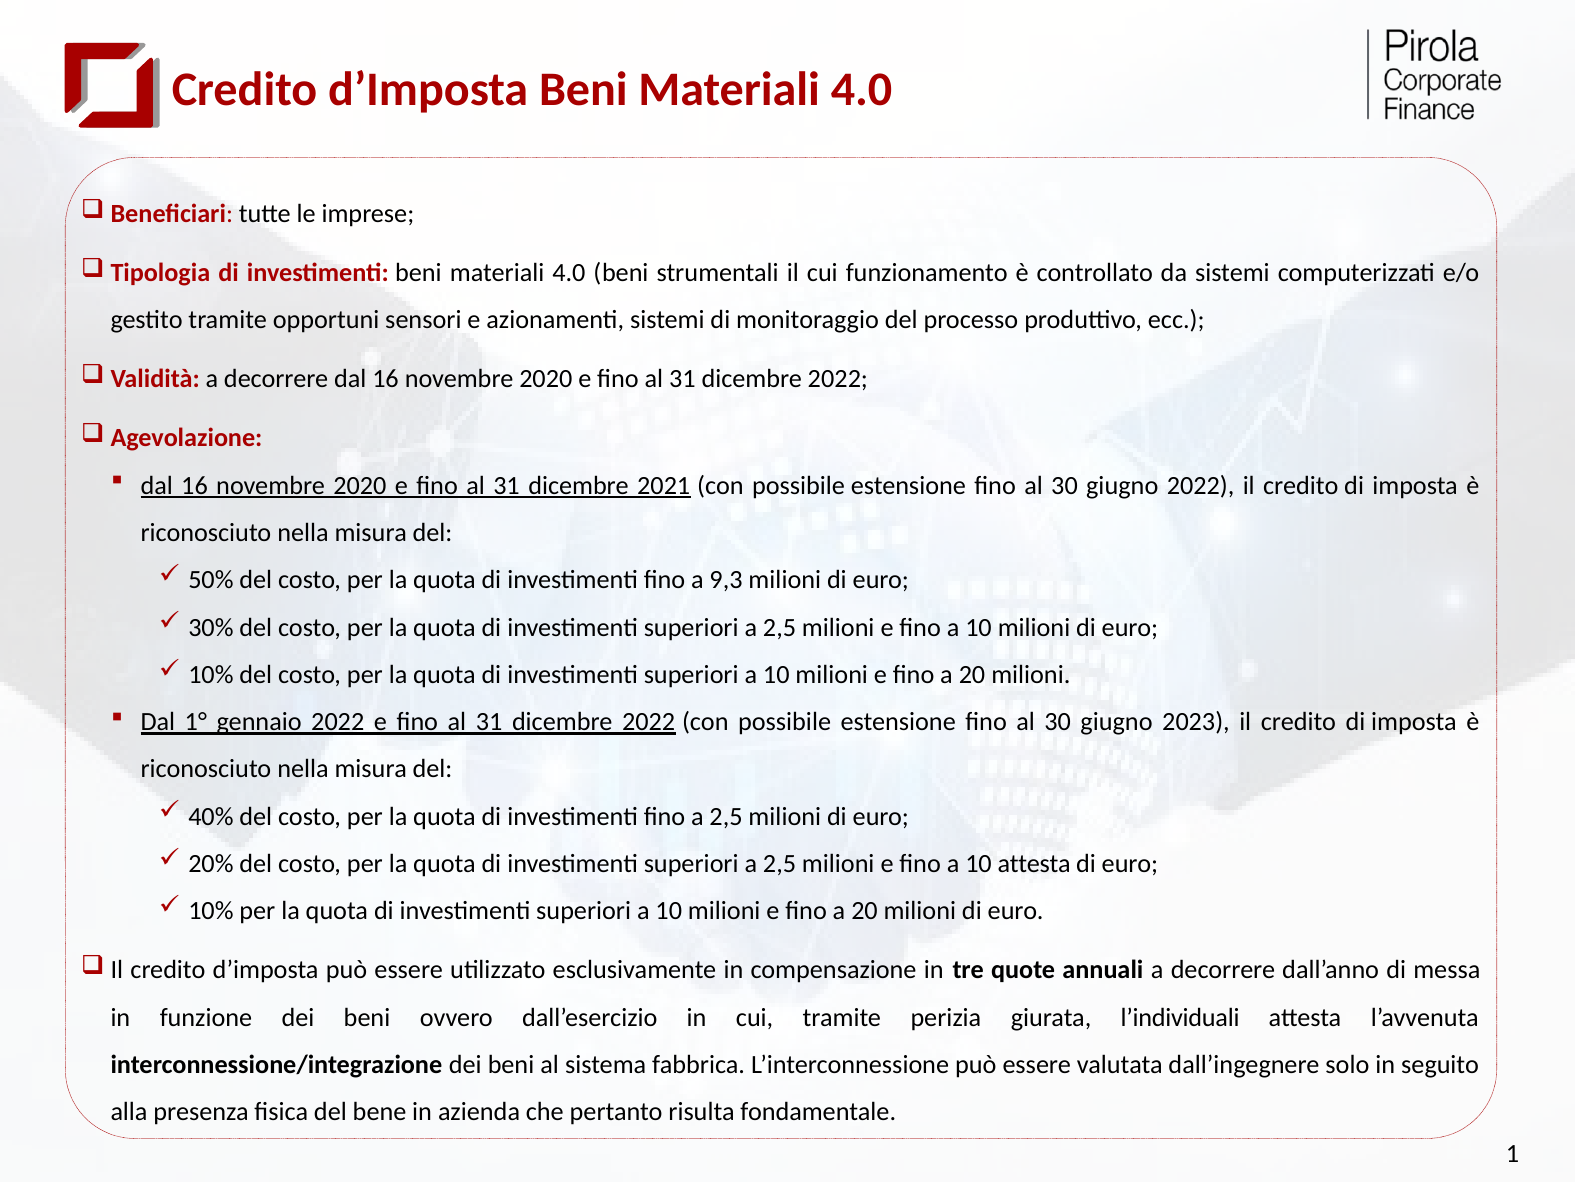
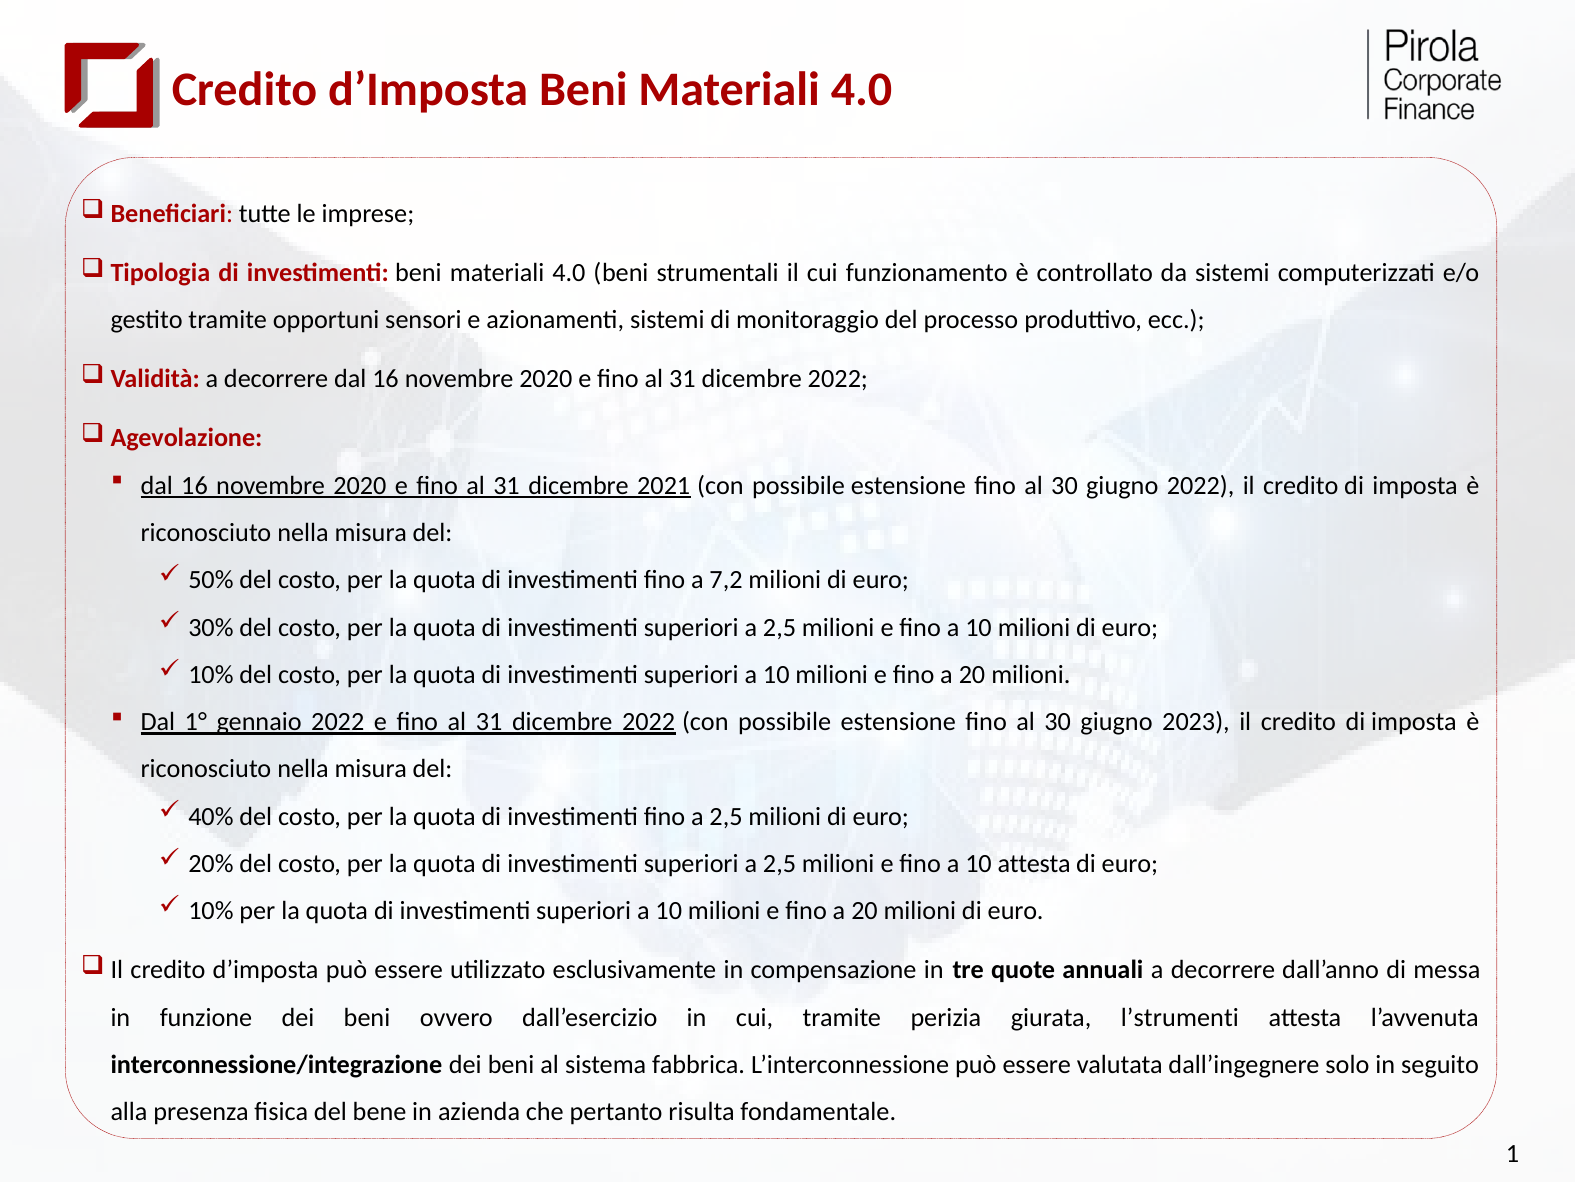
9,3: 9,3 -> 7,2
l’individuali: l’individuali -> l’strumenti
